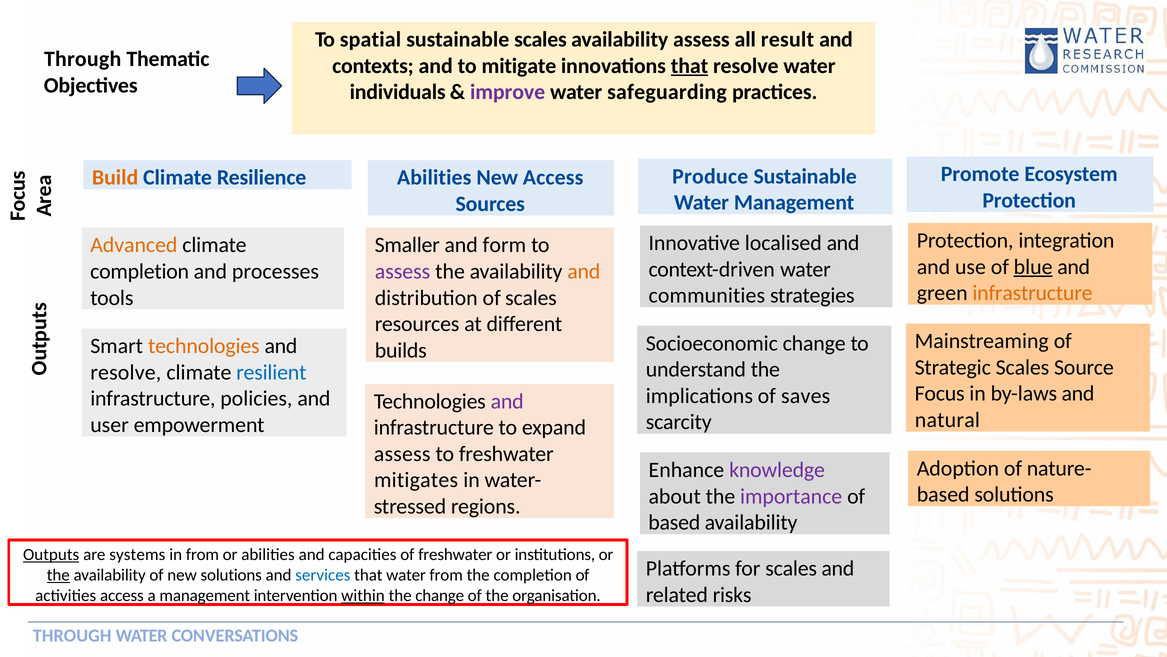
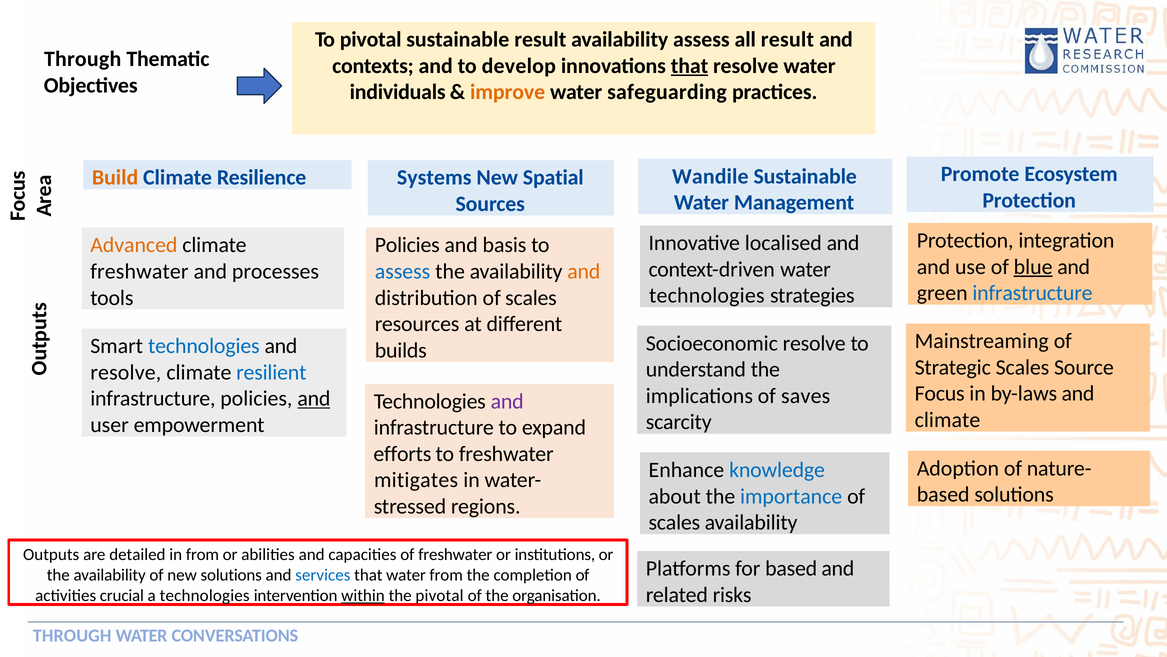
To spatial: spatial -> pivotal
sustainable scales: scales -> result
mitigate: mitigate -> develop
improve colour: purple -> orange
Produce: Produce -> Wandile
Resilience Abilities: Abilities -> Systems
New Access: Access -> Spatial
Smaller at (407, 245): Smaller -> Policies
form: form -> basis
completion at (140, 271): completion -> freshwater
assess at (403, 271) colour: purple -> blue
infrastructure at (1032, 293) colour: orange -> blue
communities at (707, 295): communities -> technologies
Socioeconomic change: change -> resolve
technologies at (204, 346) colour: orange -> blue
and at (314, 398) underline: none -> present
natural at (947, 420): natural -> climate
assess at (402, 454): assess -> efforts
knowledge colour: purple -> blue
importance colour: purple -> blue
based at (674, 522): based -> scales
Outputs underline: present -> none
systems: systems -> detailed
for scales: scales -> based
the at (58, 575) underline: present -> none
activities access: access -> crucial
a management: management -> technologies
the change: change -> pivotal
